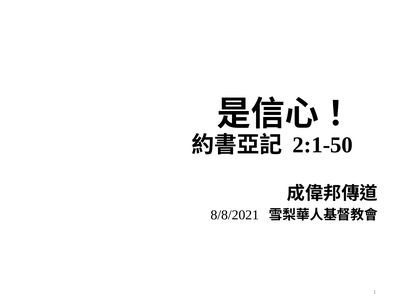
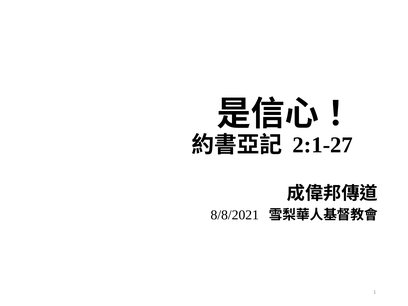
2:1-50: 2:1-50 -> 2:1-27
